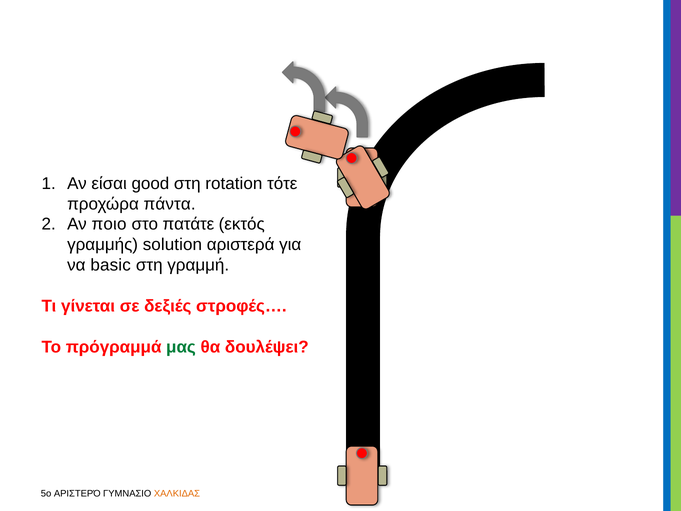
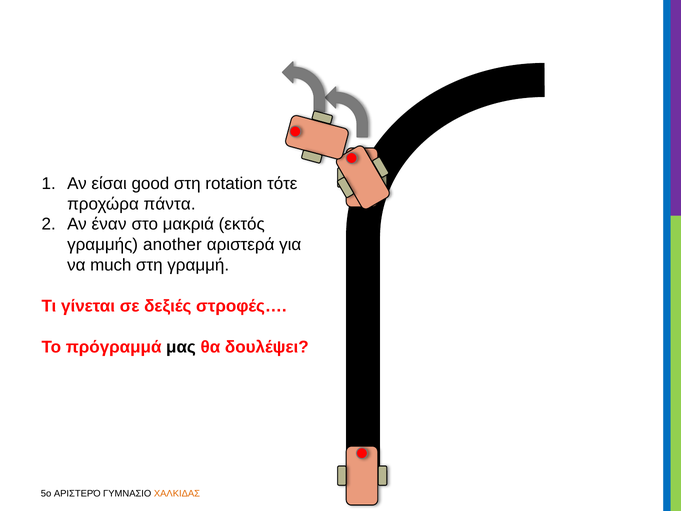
ποιο: ποιο -> έναν
πατάτε: πατάτε -> μακριά
solution: solution -> another
basic: basic -> much
μας colour: green -> black
